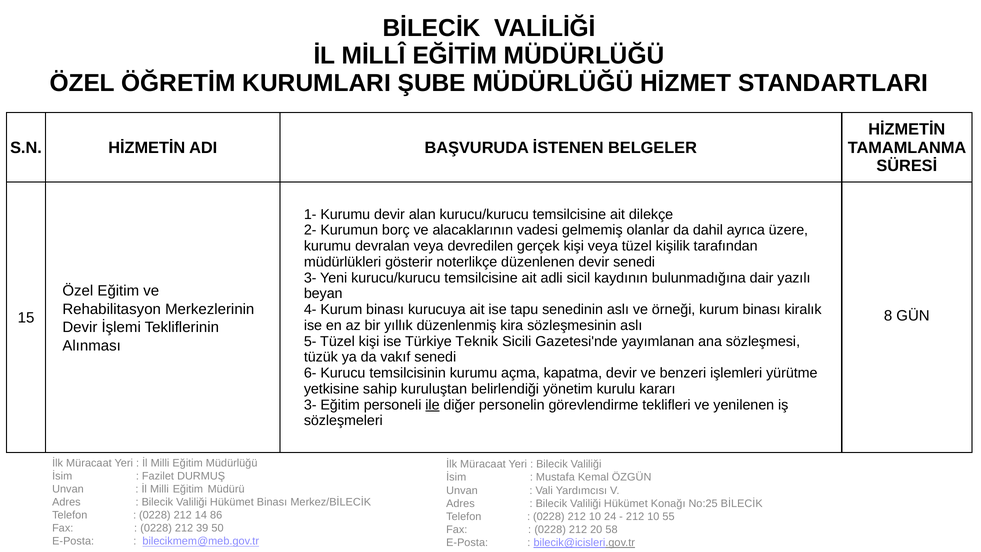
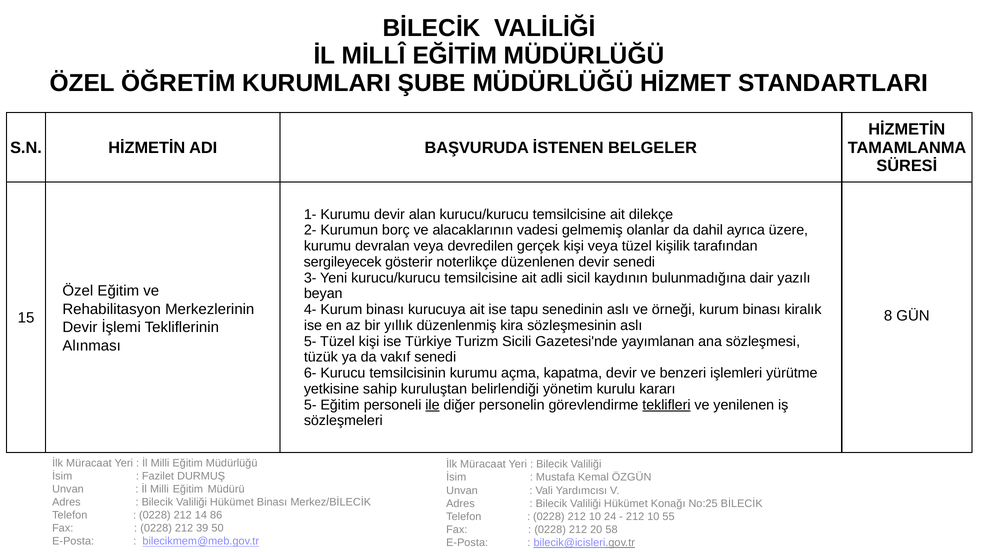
müdürlükleri: müdürlükleri -> sergileyecek
Teknik: Teknik -> Turizm
3- at (310, 405): 3- -> 5-
teklifleri underline: none -> present
